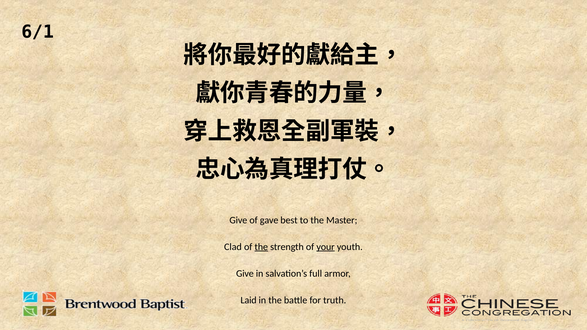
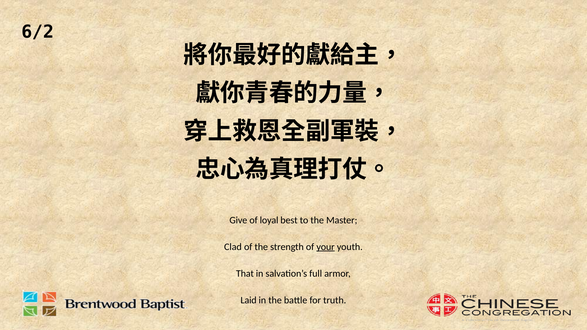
6/1: 6/1 -> 6/2
gave: gave -> loyal
the at (261, 247) underline: present -> none
Give at (245, 274): Give -> That
